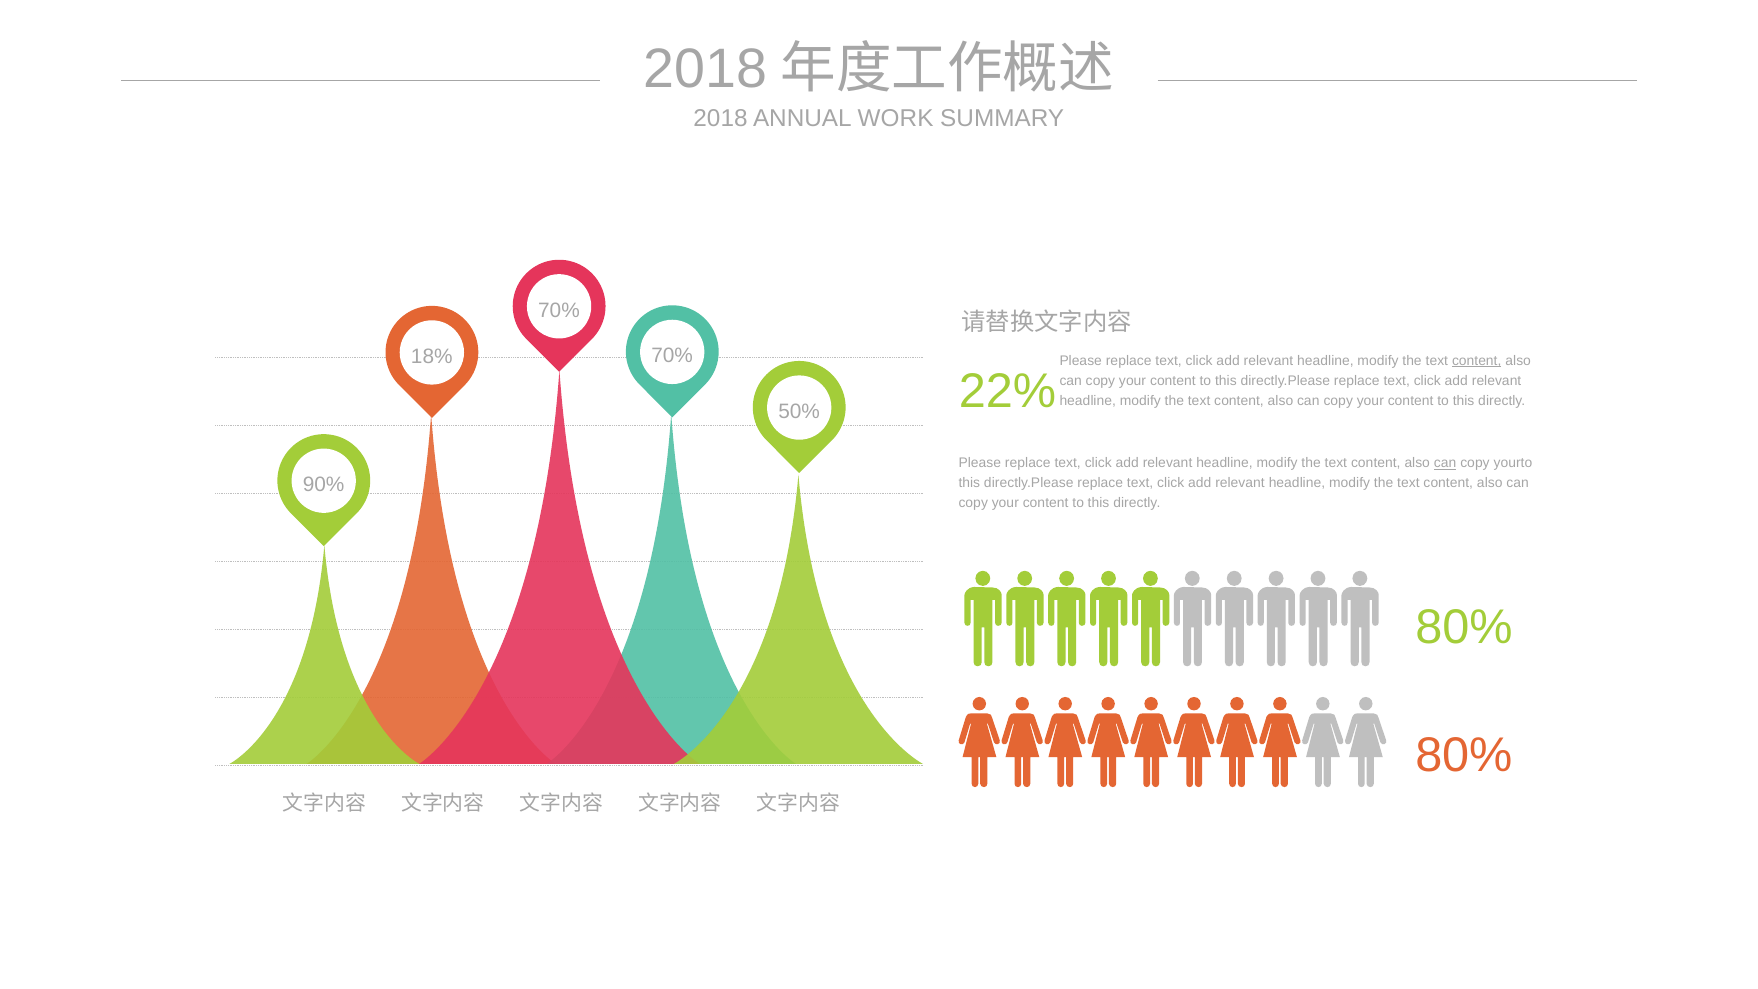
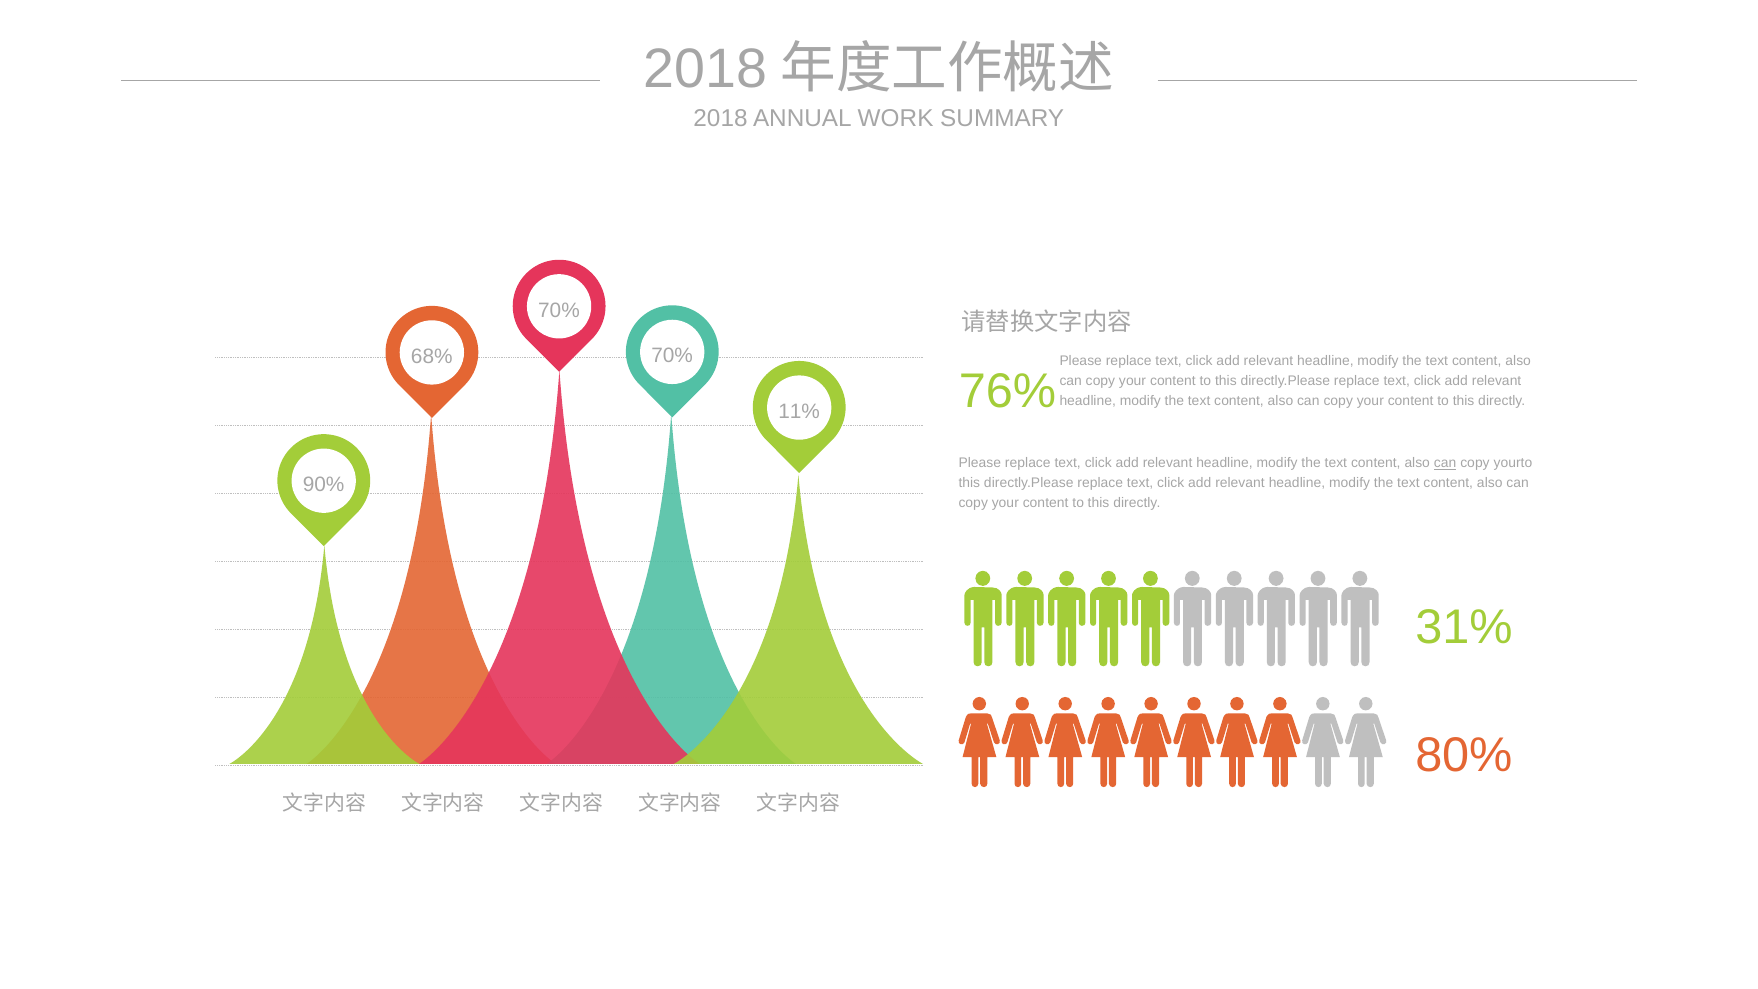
18%: 18% -> 68%
content at (1477, 361) underline: present -> none
22%: 22% -> 76%
50%: 50% -> 11%
80% at (1464, 628): 80% -> 31%
